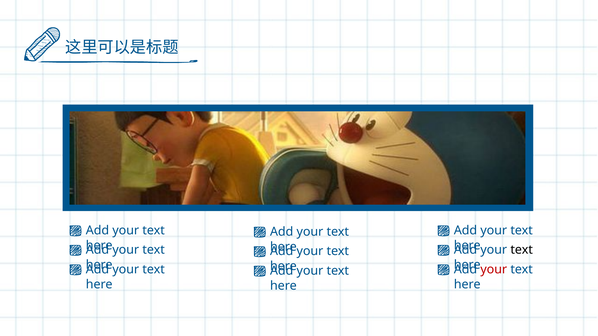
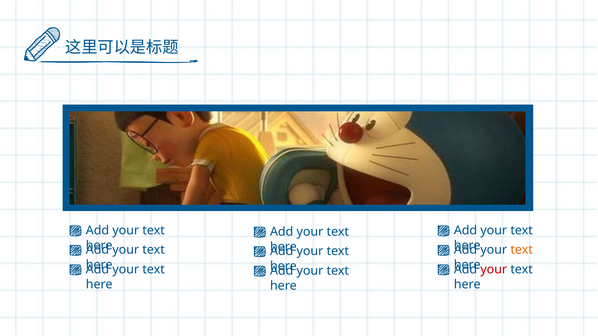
text at (522, 250) colour: black -> orange
